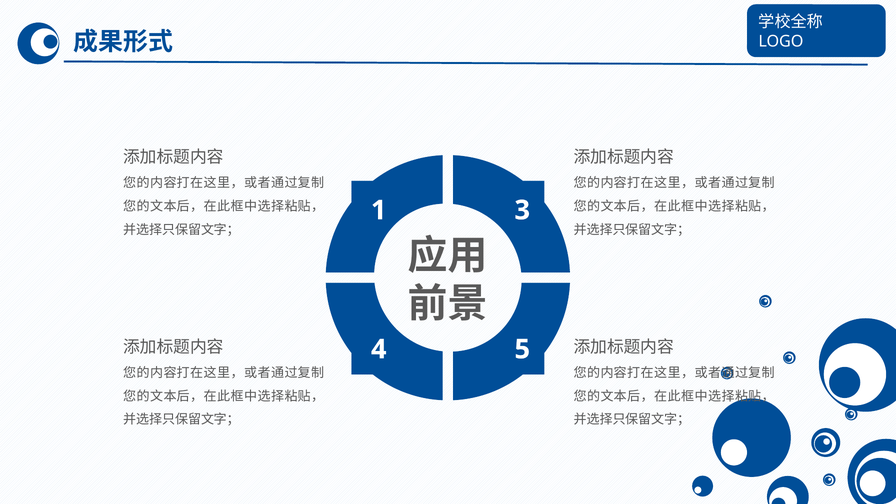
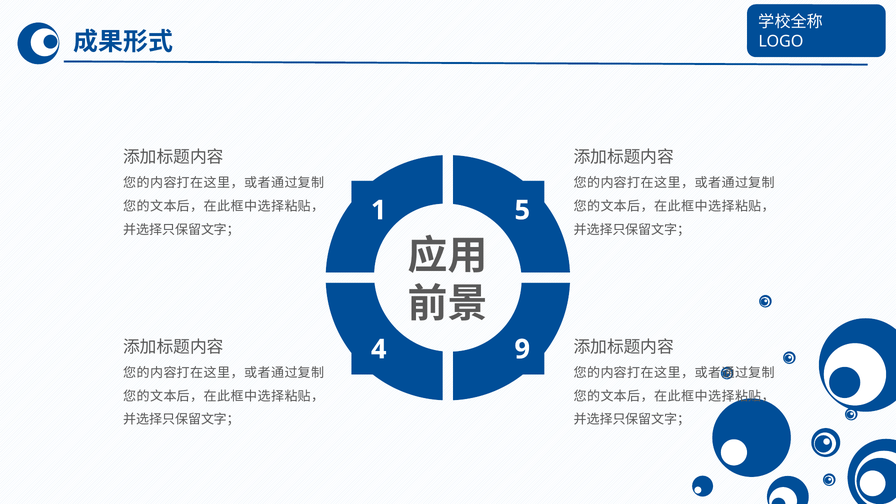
3: 3 -> 5
5: 5 -> 9
